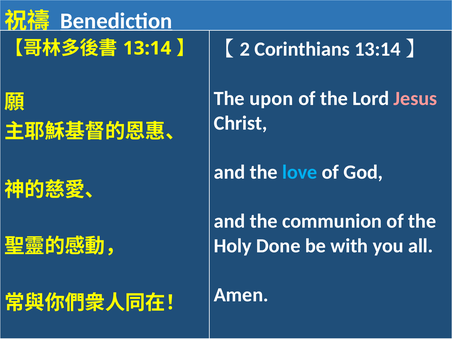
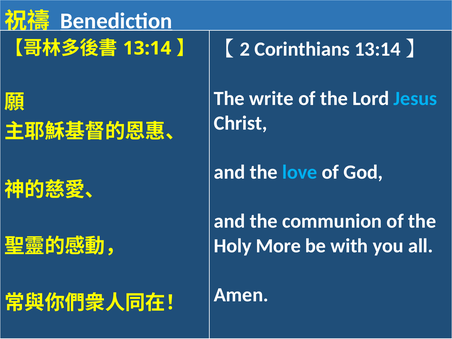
upon: upon -> write
Jesus colour: pink -> light blue
Done: Done -> More
